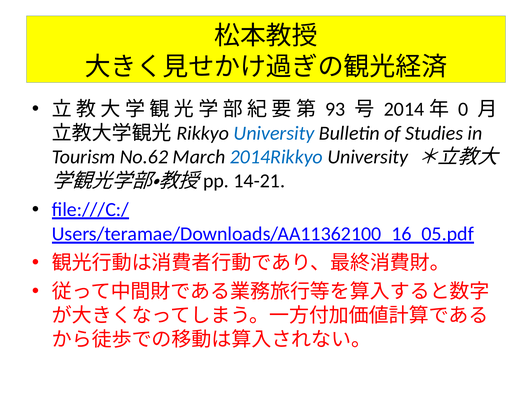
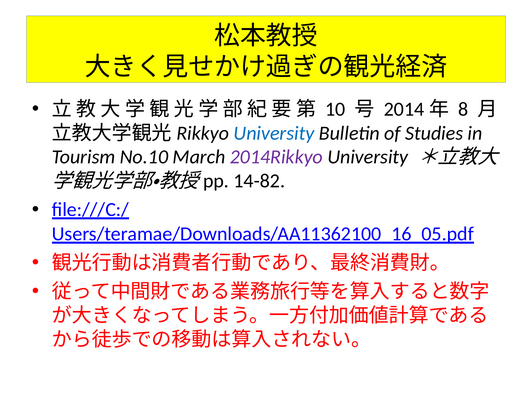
93: 93 -> 10
0: 0 -> 8
No.62: No.62 -> No.10
2014Rikkyo colour: blue -> purple
14-21: 14-21 -> 14-82
